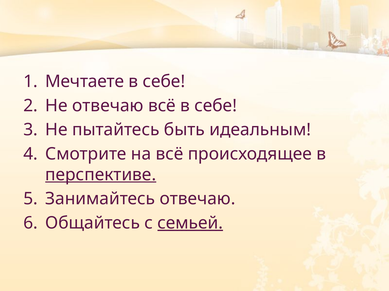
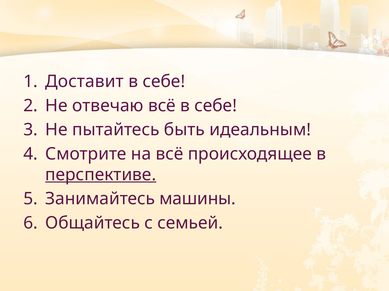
Мечтаете: Мечтаете -> Доставит
Занимайтесь отвечаю: отвечаю -> машины
семьей underline: present -> none
